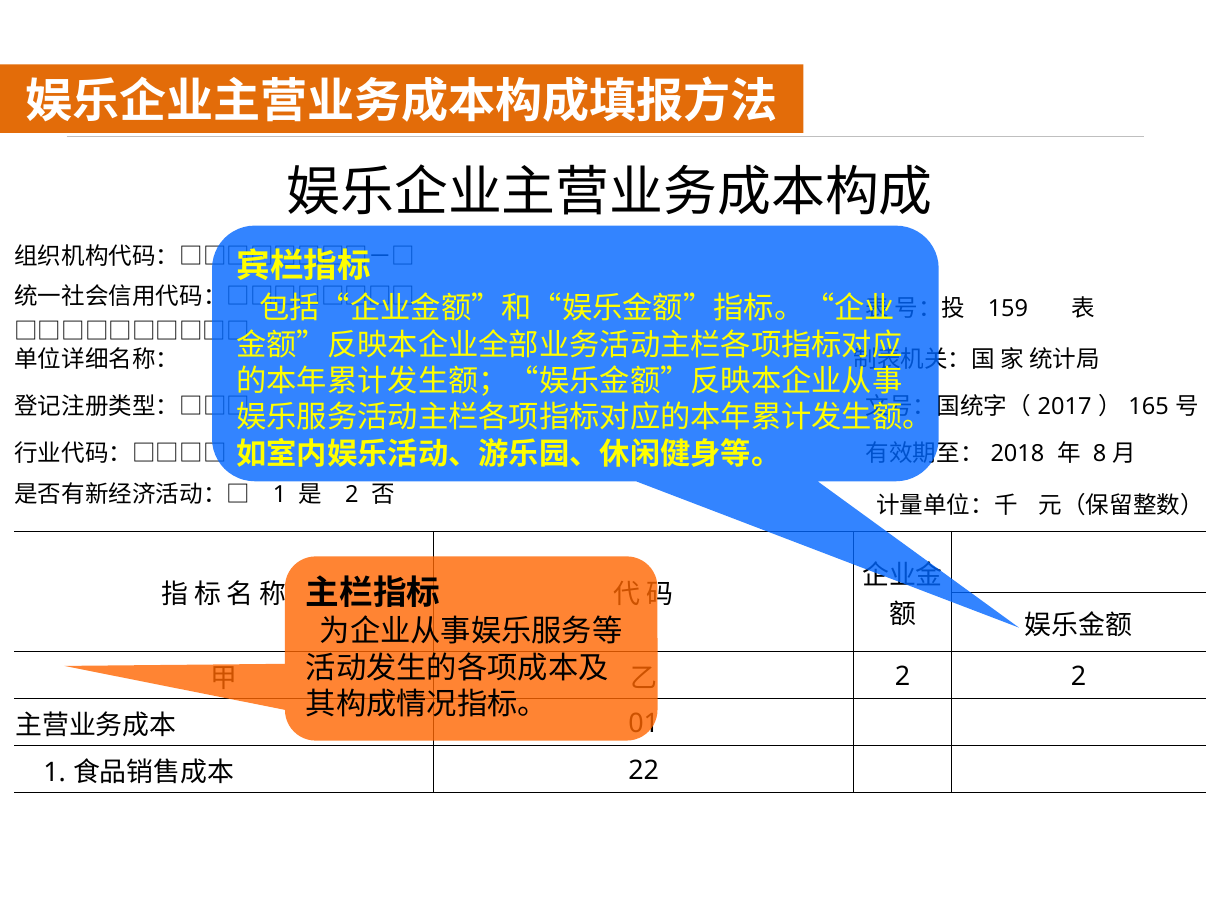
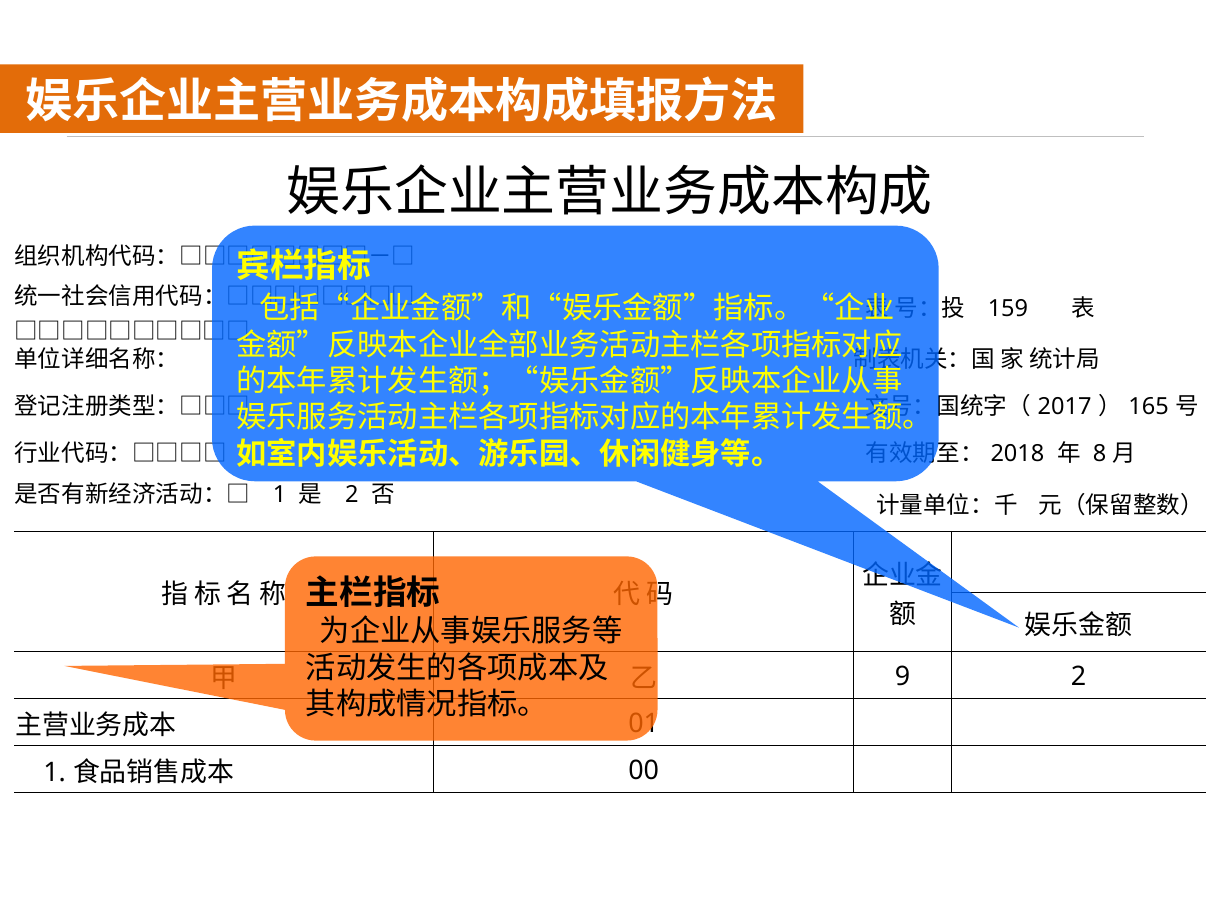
2 at (902, 677): 2 -> 9
22: 22 -> 00
